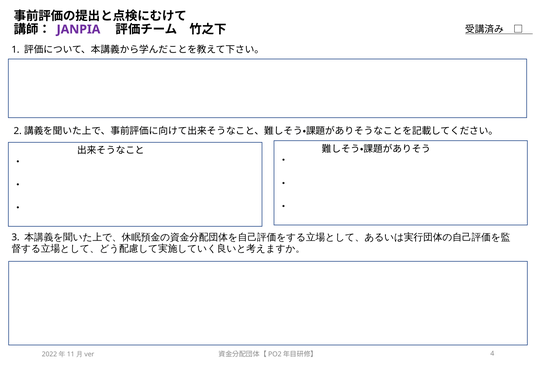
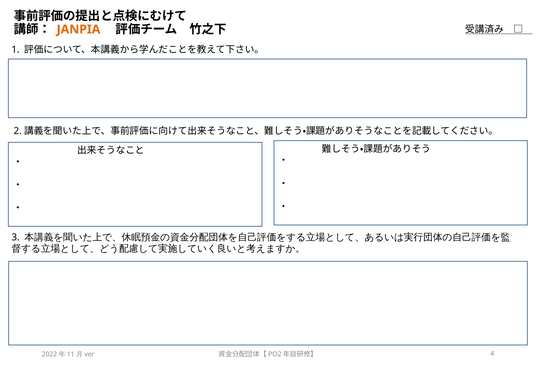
JANPIA colour: purple -> orange
